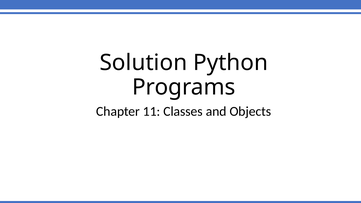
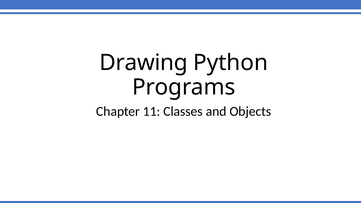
Solution: Solution -> Drawing
